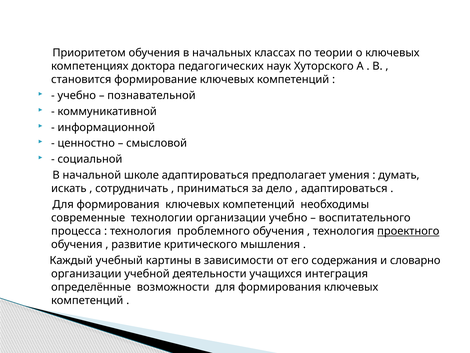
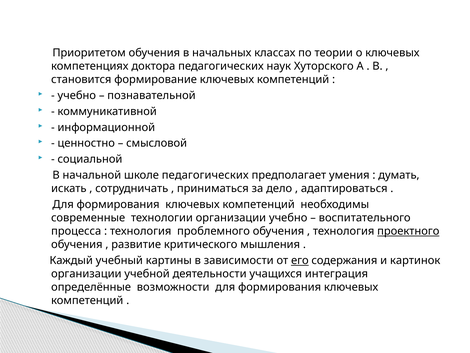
школе адаптироваться: адаптироваться -> педагогических
его underline: none -> present
словарно: словарно -> картинок
